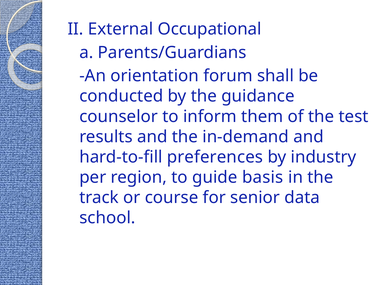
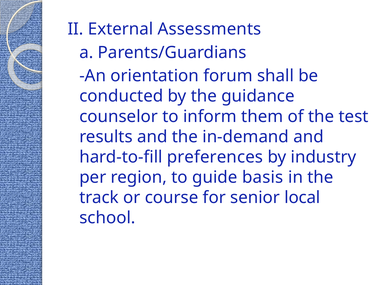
Occupational: Occupational -> Assessments
data: data -> local
